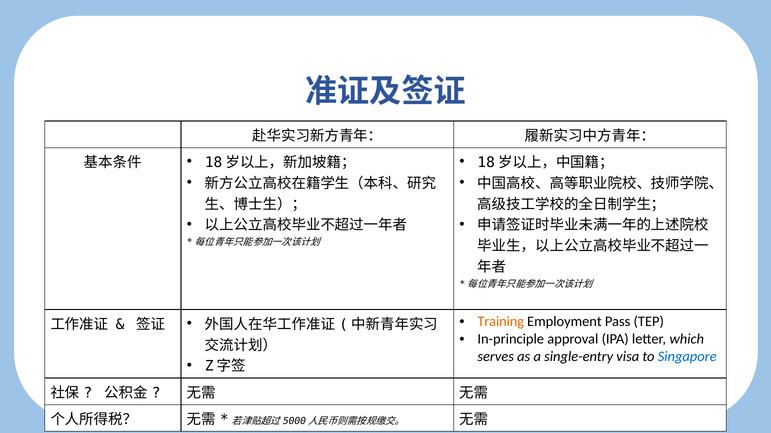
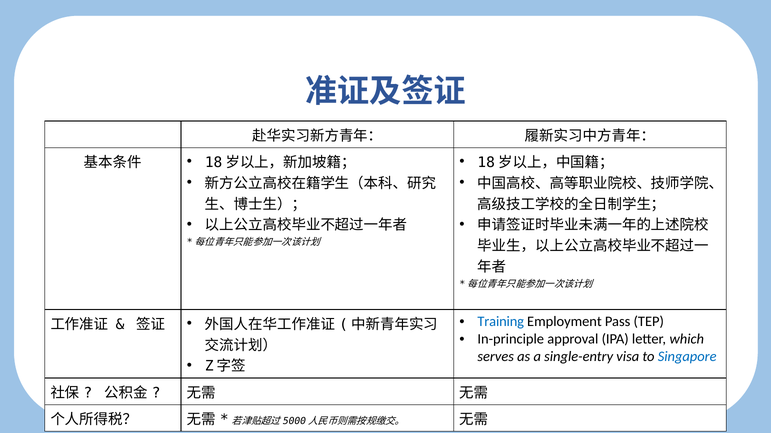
Training colour: orange -> blue
